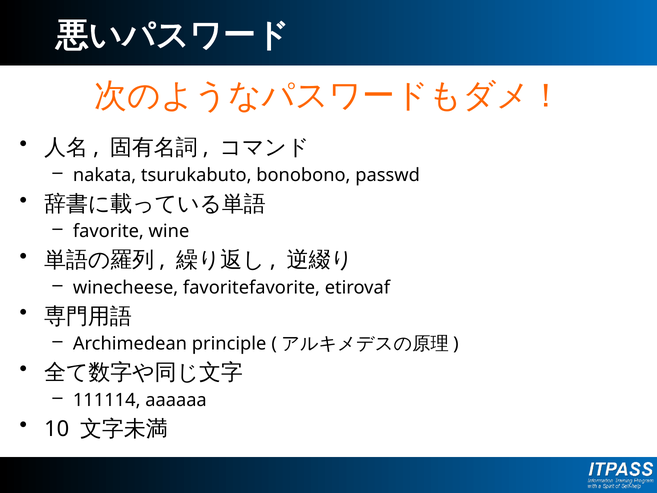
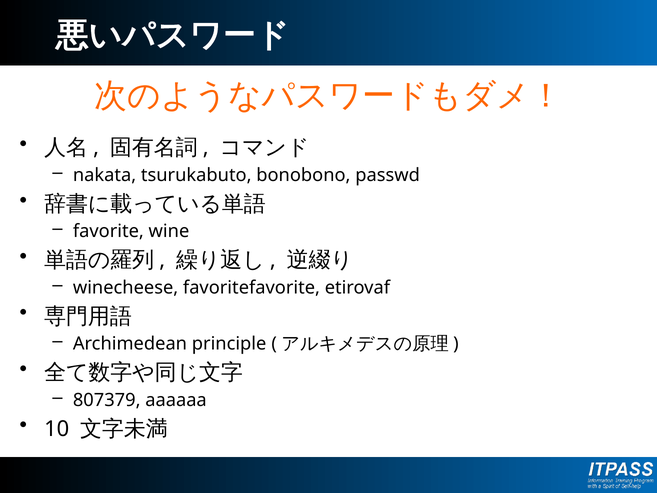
111114: 111114 -> 807379
